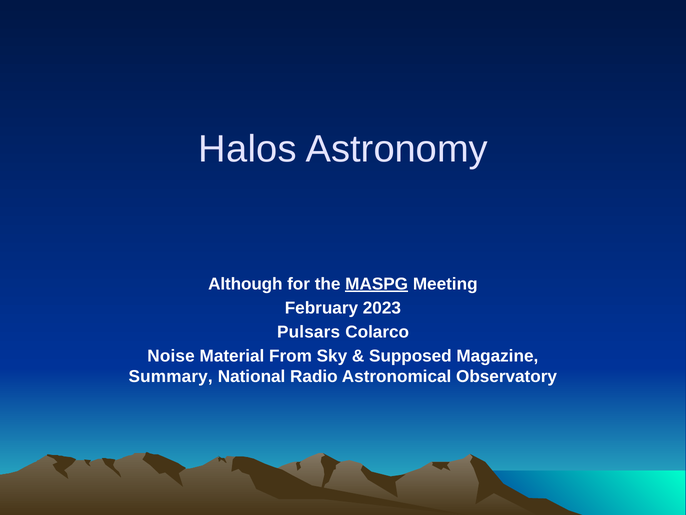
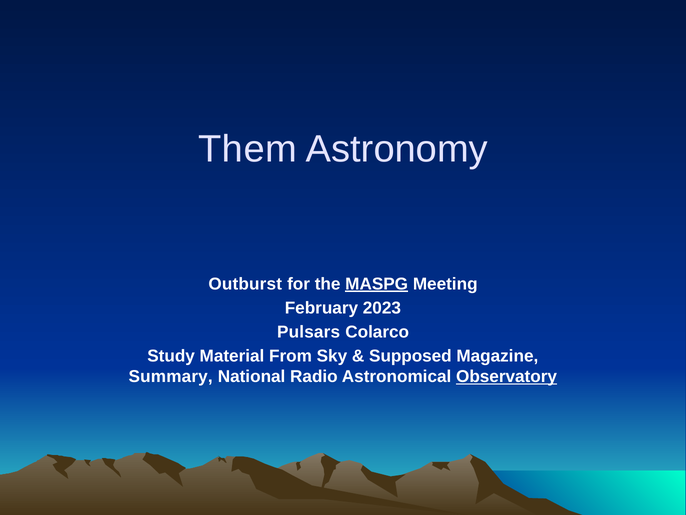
Halos: Halos -> Them
Although: Although -> Outburst
Noise: Noise -> Study
Observatory underline: none -> present
